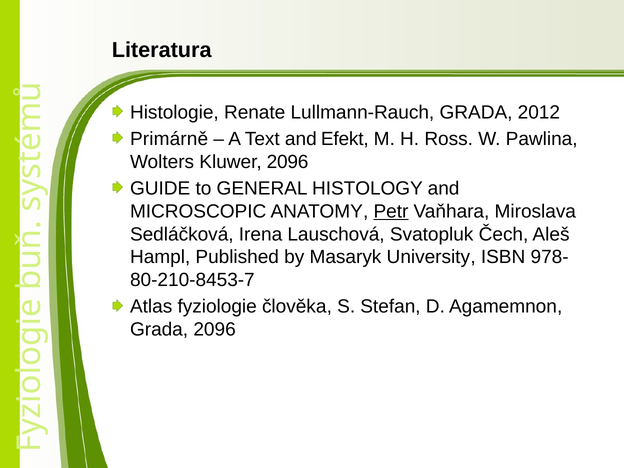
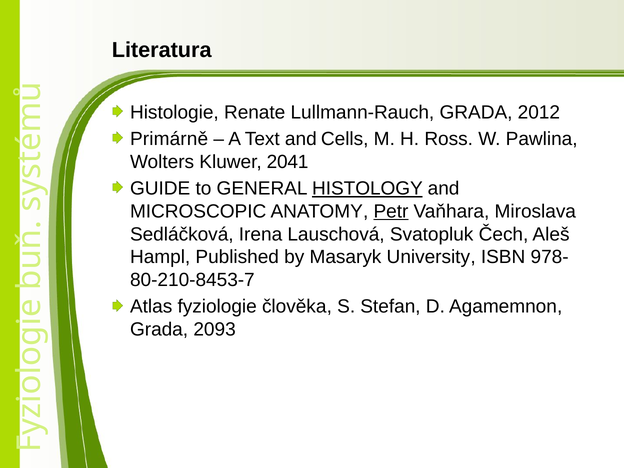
Efekt: Efekt -> Cells
Kluwer 2096: 2096 -> 2041
HISTOLOGY underline: none -> present
Grada 2096: 2096 -> 2093
